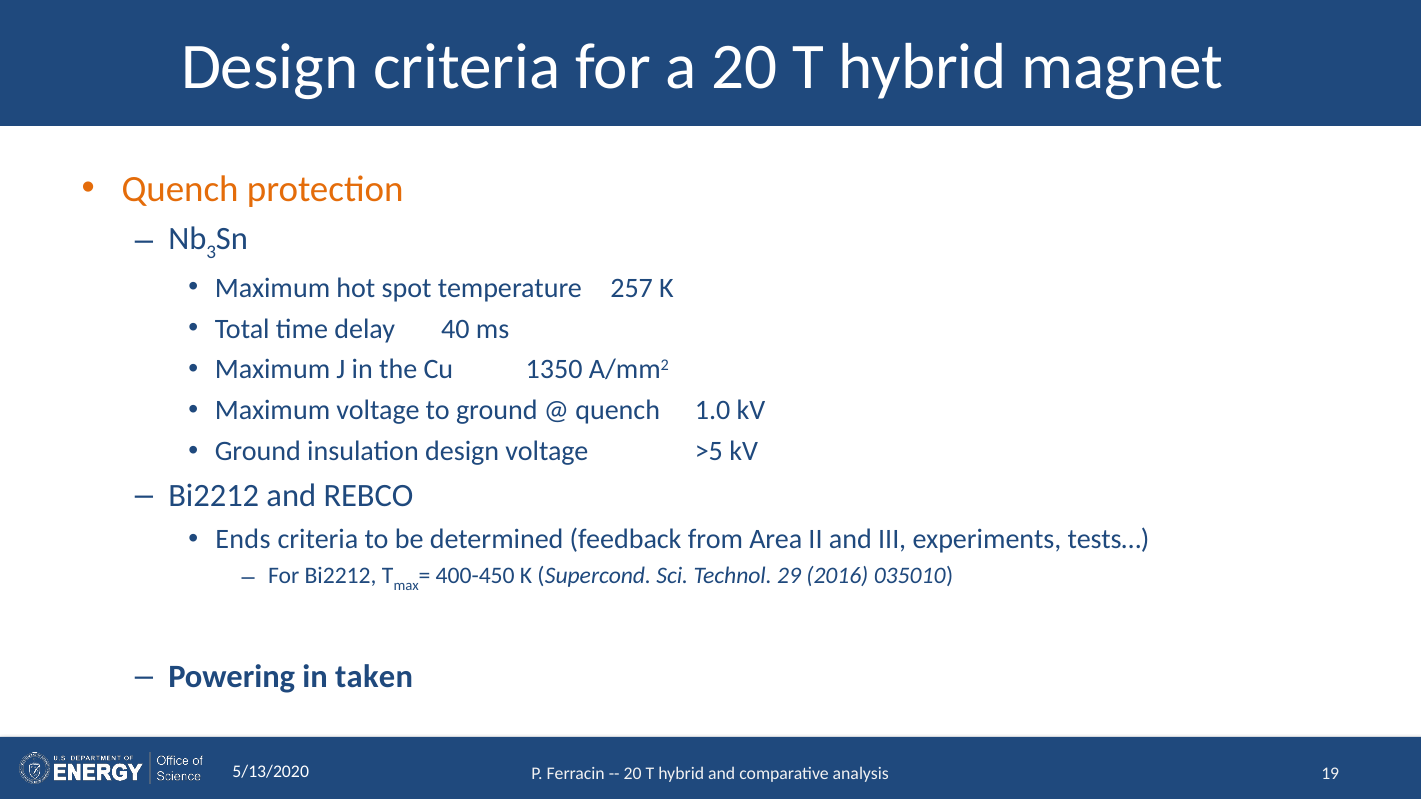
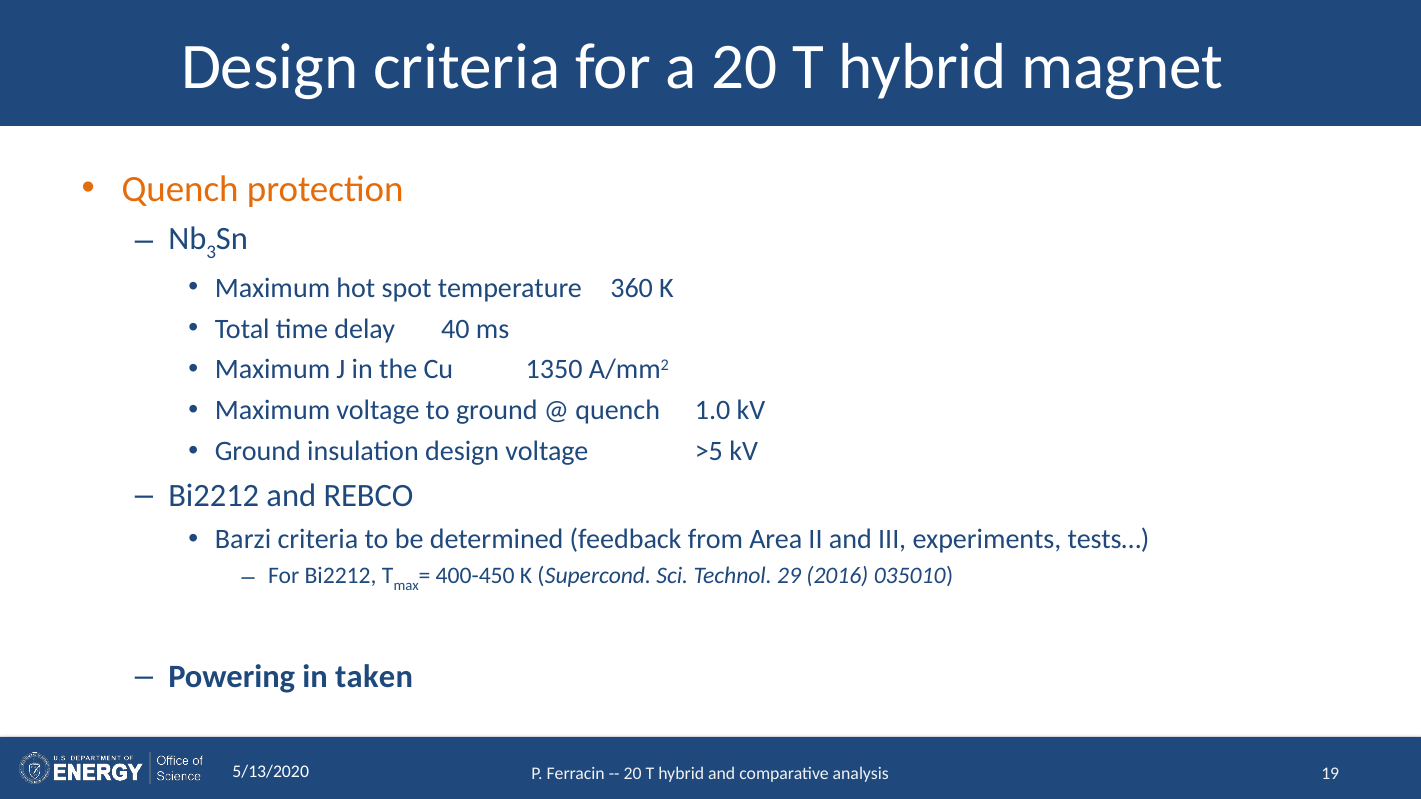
257: 257 -> 360
Ends: Ends -> Barzi
